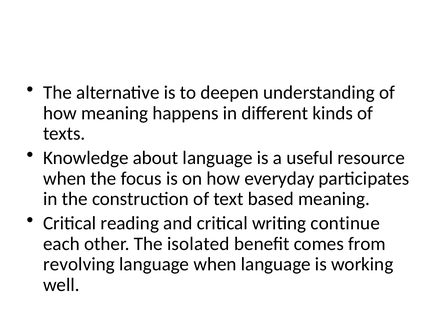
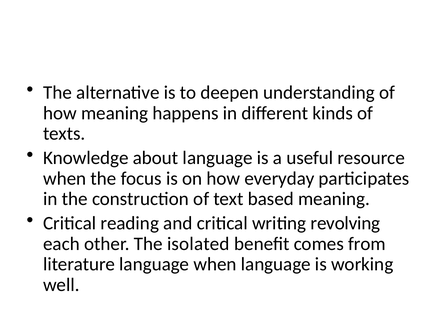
continue: continue -> revolving
revolving: revolving -> literature
